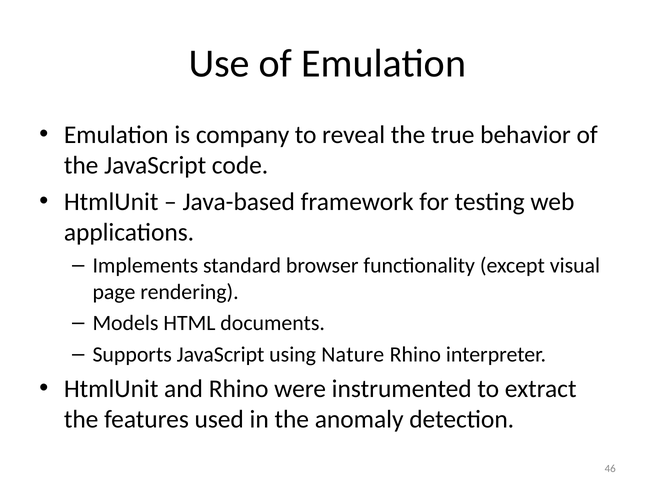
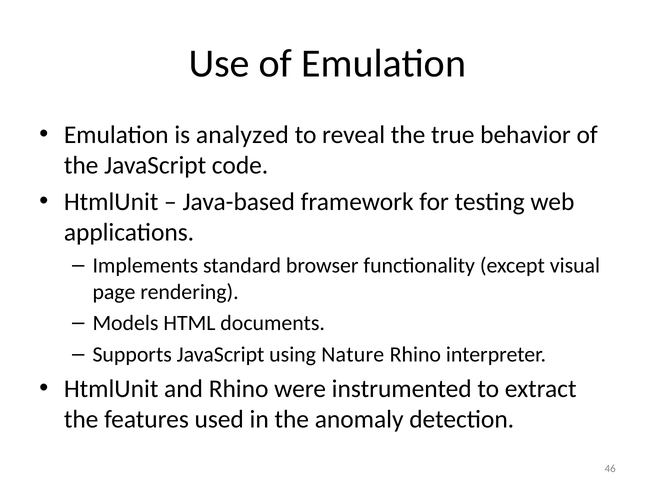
company: company -> analyzed
